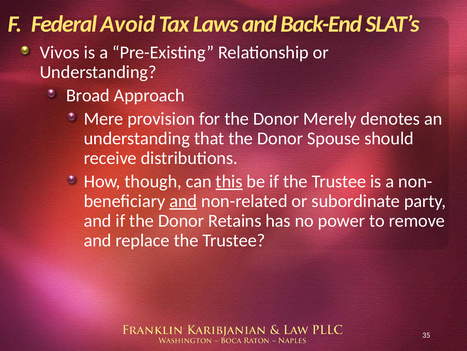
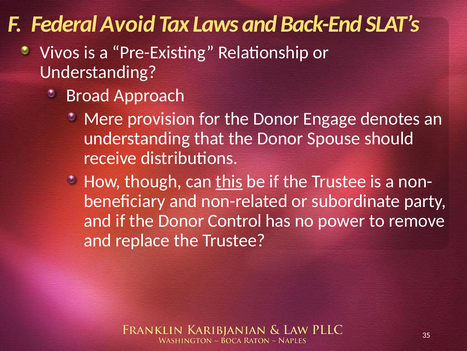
Merely: Merely -> Engage
and at (183, 201) underline: present -> none
Retains: Retains -> Control
